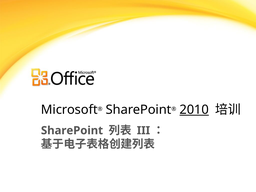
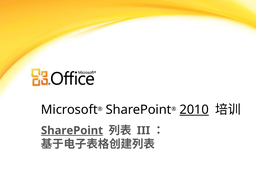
SharePoint at (72, 131) underline: none -> present
